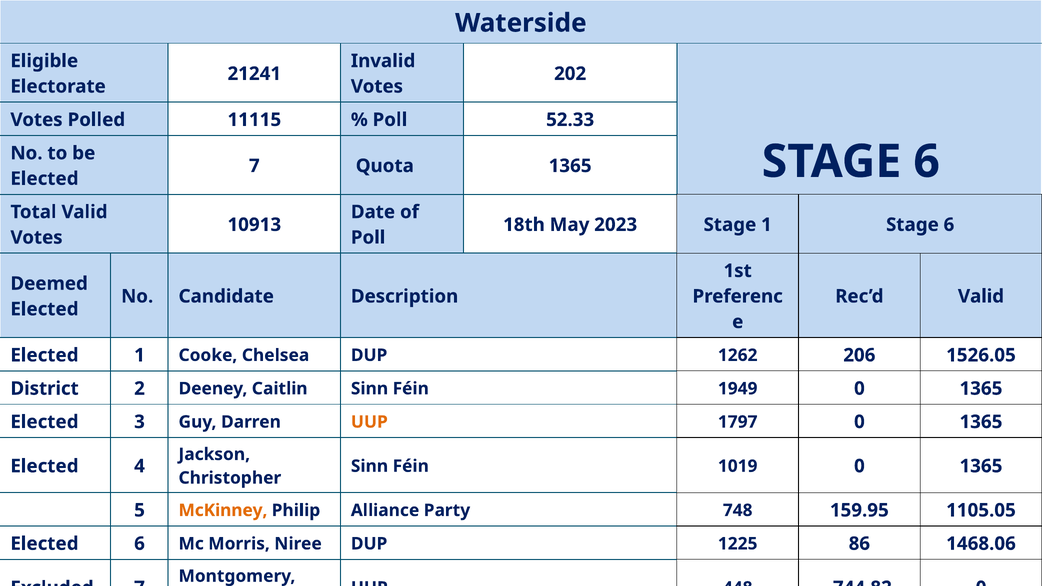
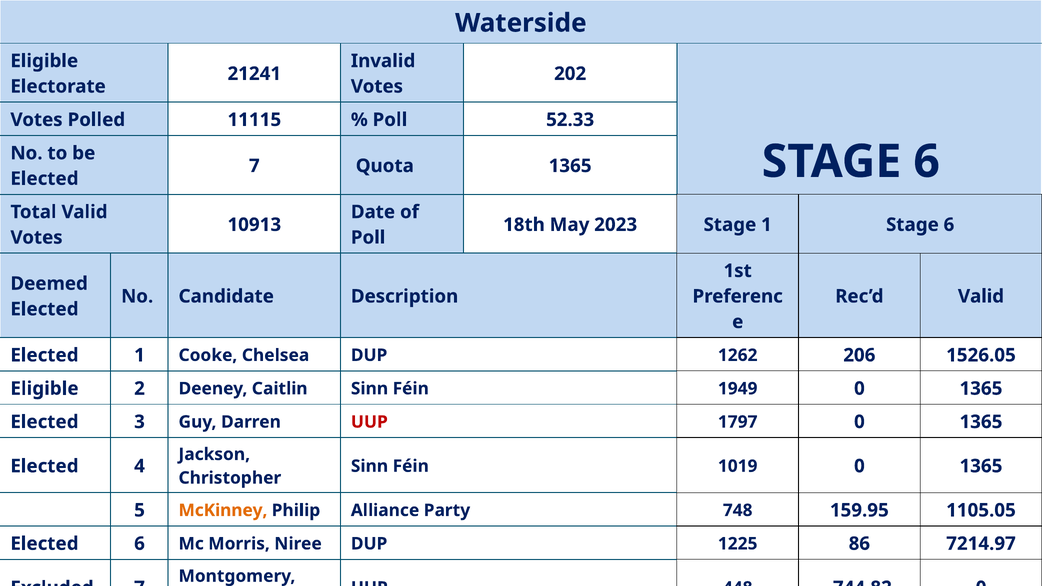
District at (45, 389): District -> Eligible
UUP at (369, 422) colour: orange -> red
1468.06: 1468.06 -> 7214.97
